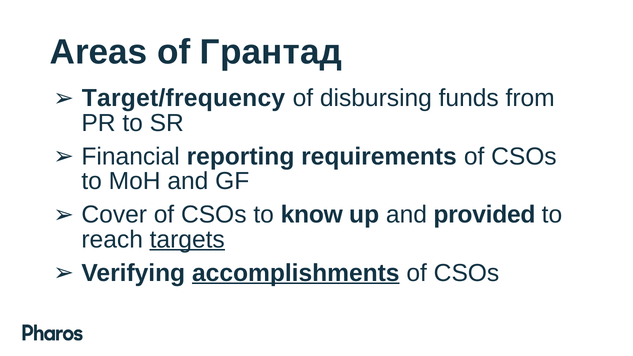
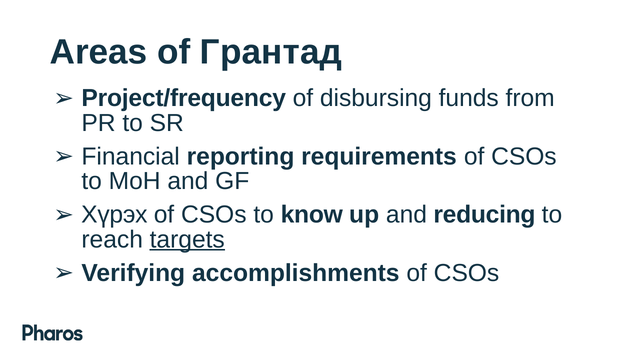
Target/frequency: Target/frequency -> Project/frequency
Cover: Cover -> Хүрэх
provided: provided -> reducing
accomplishments underline: present -> none
